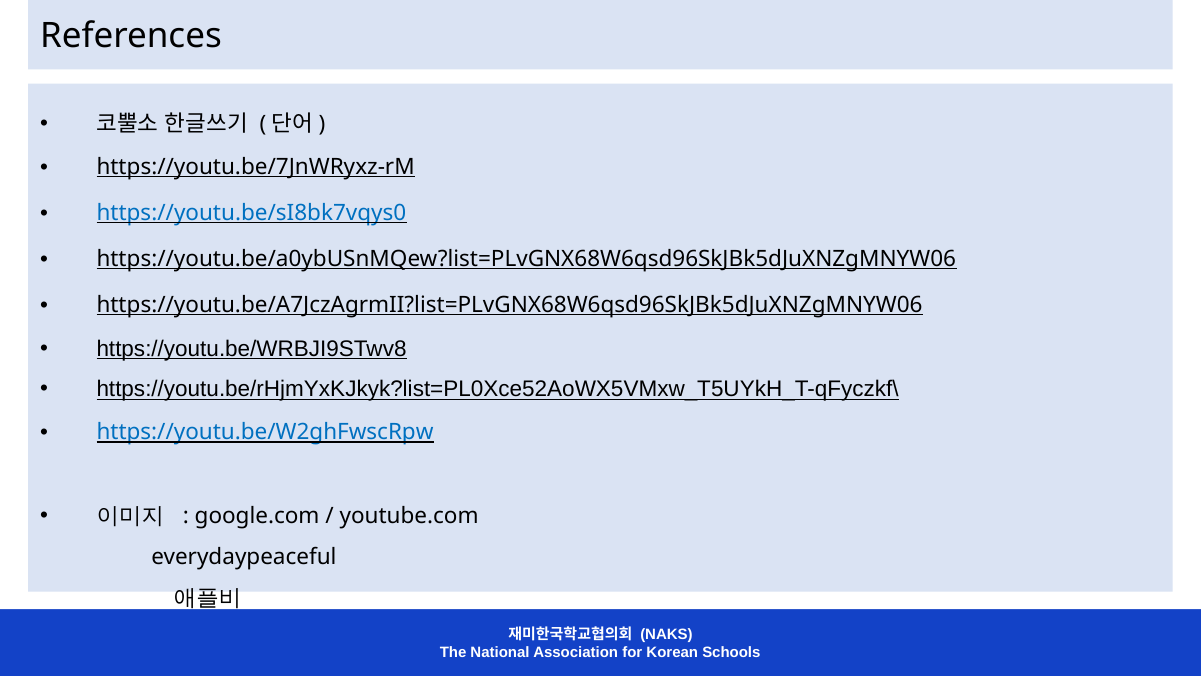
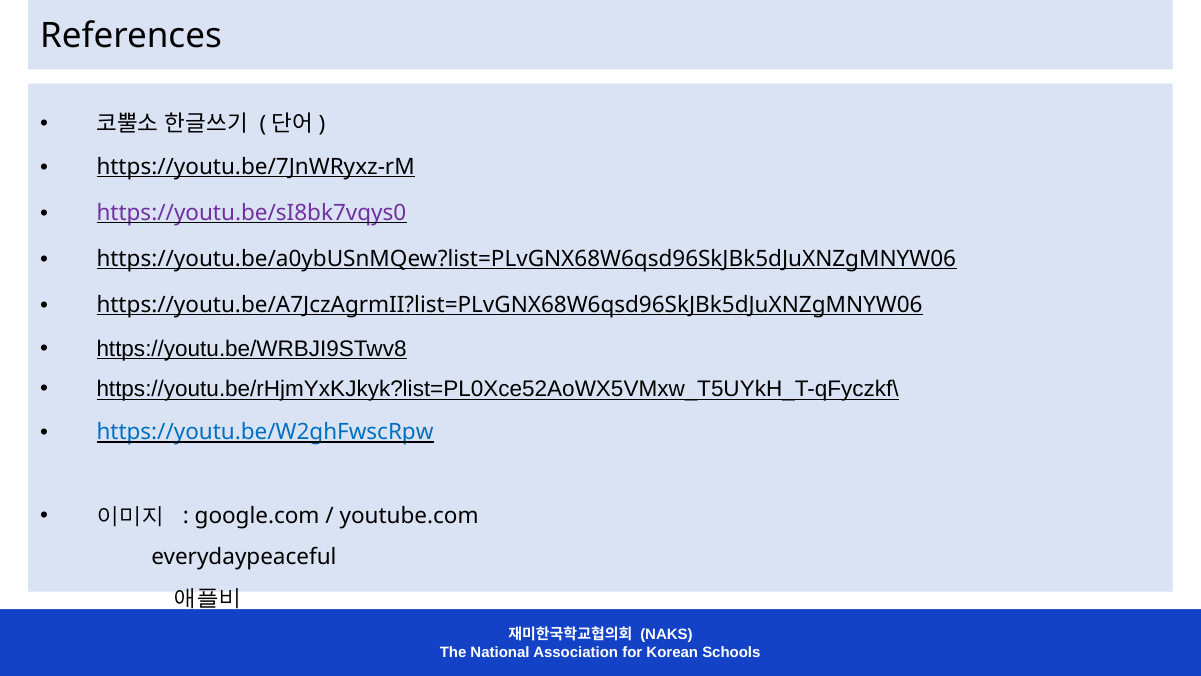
https://youtu.be/sI8bk7vqys0 colour: blue -> purple
